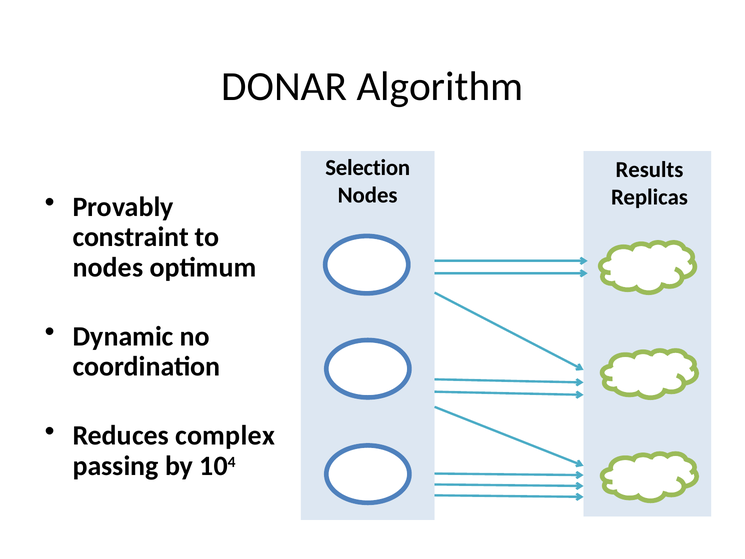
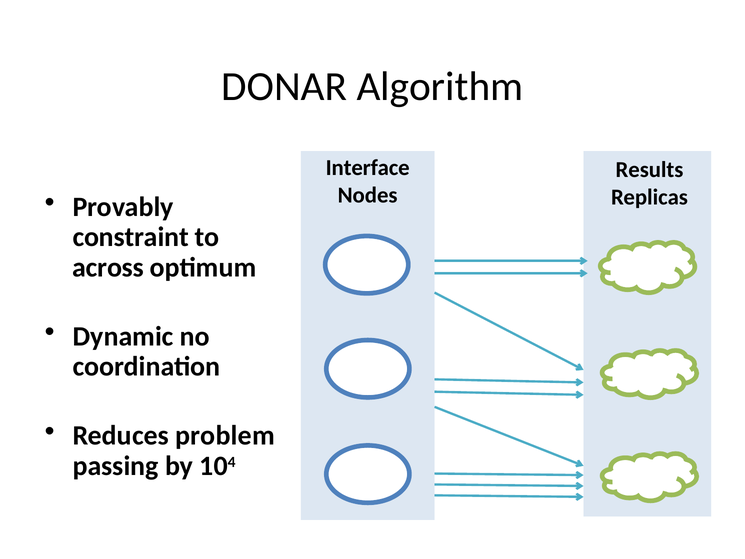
Selection: Selection -> Interface
nodes at (108, 267): nodes -> across
complex: complex -> problem
